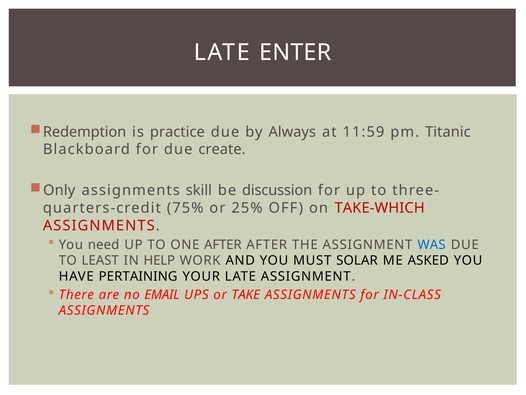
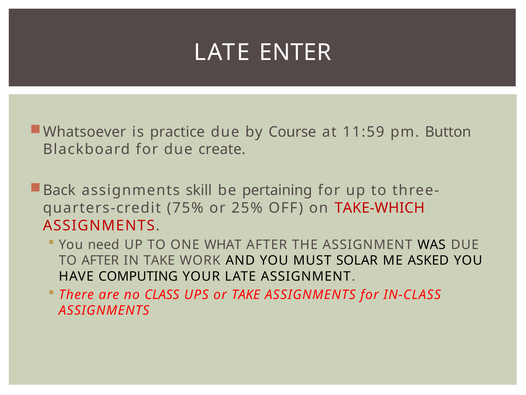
Redemption: Redemption -> Whatsoever
Always: Always -> Course
Titanic: Titanic -> Button
Only: Only -> Back
discussion: discussion -> pertaining
ONE AFTER: AFTER -> WHAT
WAS colour: blue -> black
TO LEAST: LEAST -> AFTER
IN HELP: HELP -> TAKE
PERTAINING: PERTAINING -> COMPUTING
EMAIL: EMAIL -> CLASS
